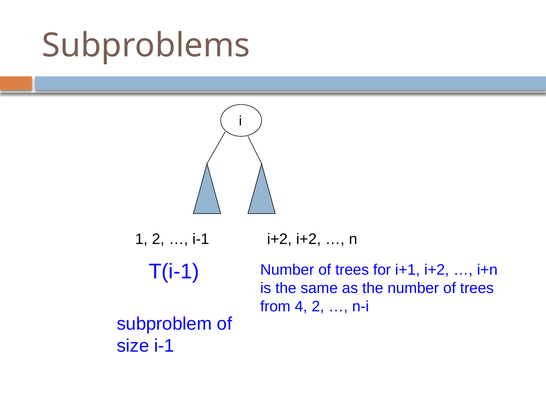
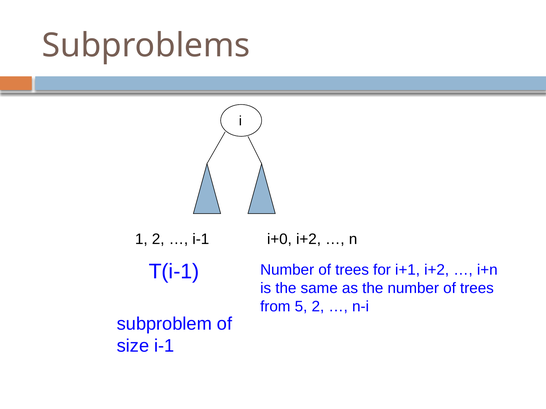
i-1 i+2: i+2 -> i+0
4: 4 -> 5
